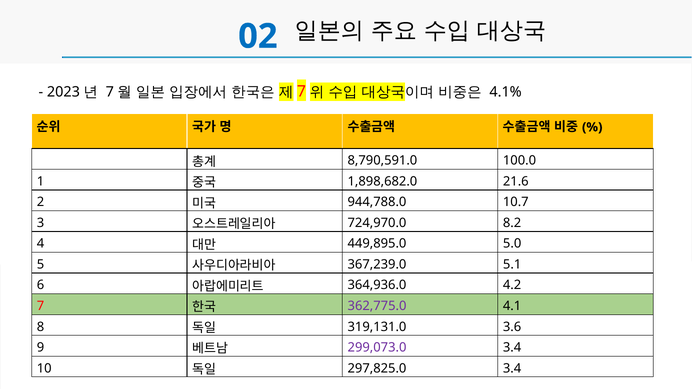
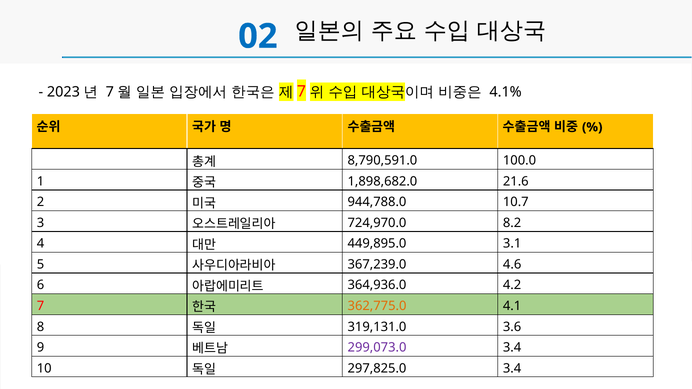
5.0: 5.0 -> 3.1
5.1: 5.1 -> 4.6
362,775.0 colour: purple -> orange
